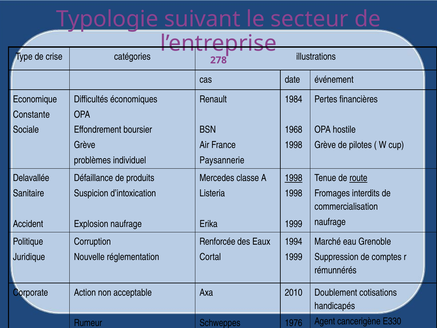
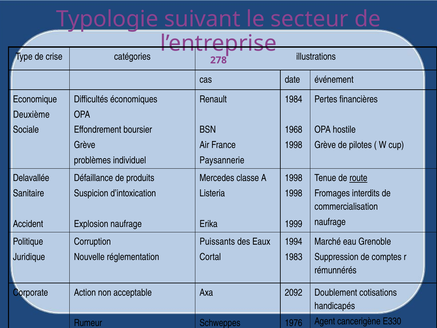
Constante: Constante -> Deuxième
1998 at (294, 178) underline: present -> none
Renforcée: Renforcée -> Puissants
1999 at (294, 257): 1999 -> 1983
2010: 2010 -> 2092
